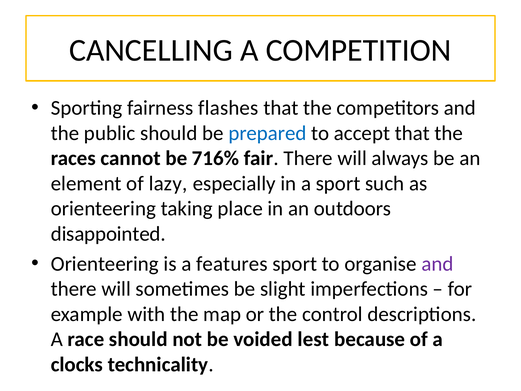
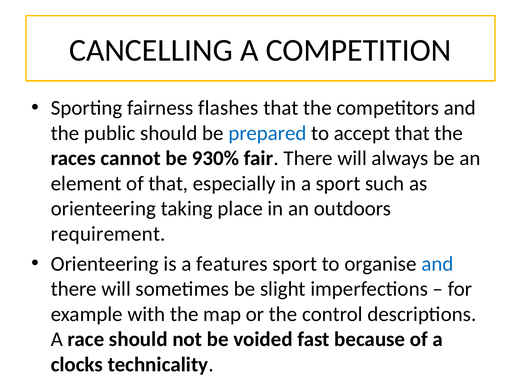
716%: 716% -> 930%
of lazy: lazy -> that
disappointed: disappointed -> requirement
and at (437, 264) colour: purple -> blue
lest: lest -> fast
